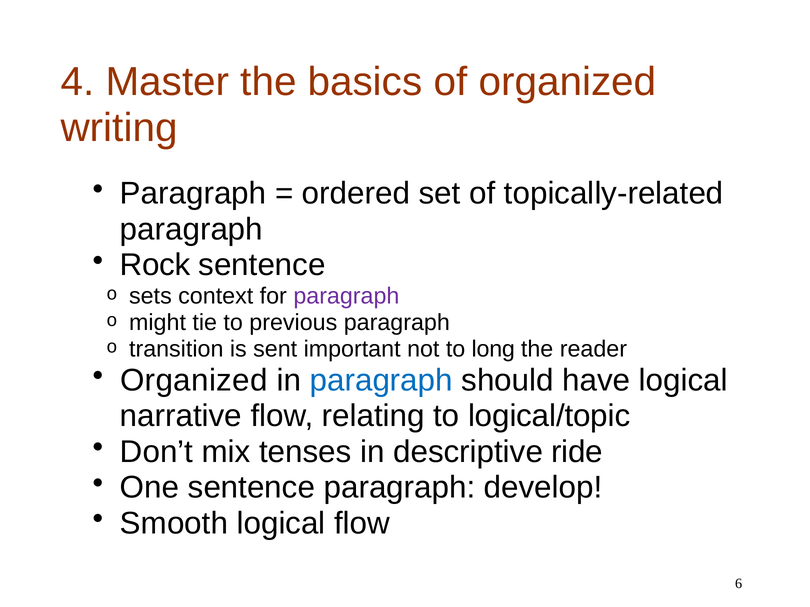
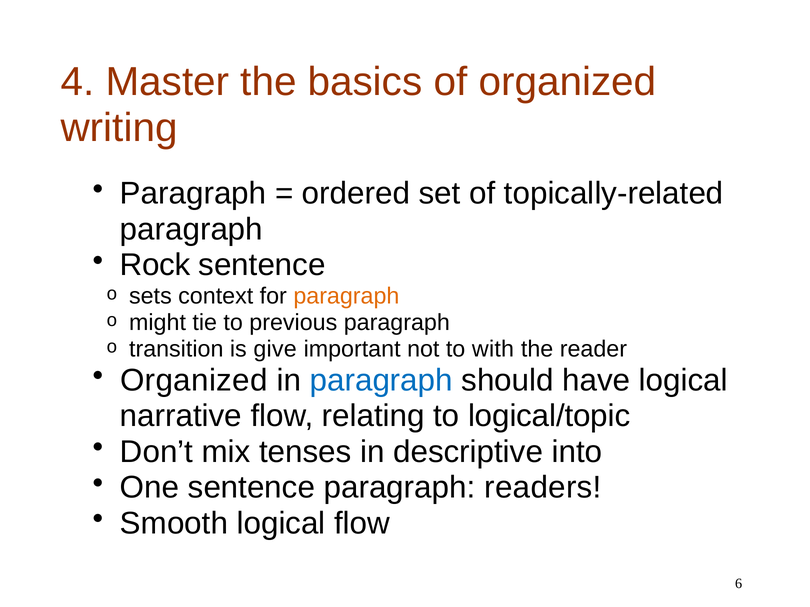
paragraph at (346, 296) colour: purple -> orange
sent: sent -> give
long: long -> with
ride: ride -> into
develop: develop -> readers
